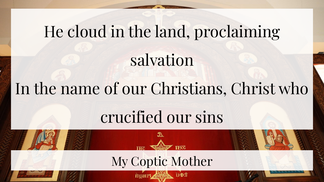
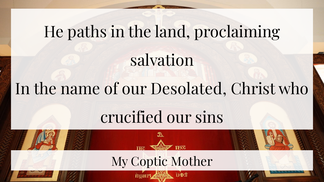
cloud: cloud -> paths
Christians: Christians -> Desolated
